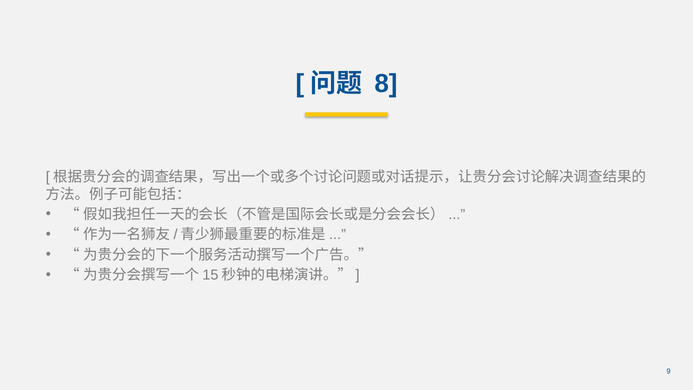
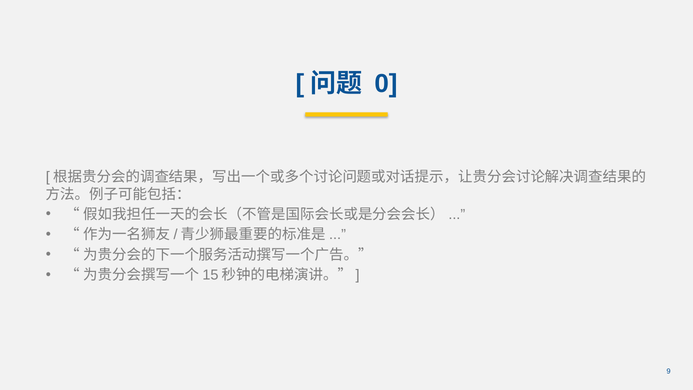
8: 8 -> 0
